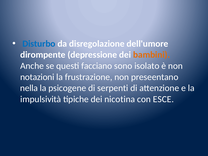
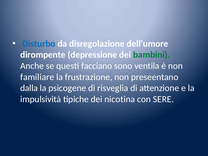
bambini colour: orange -> green
isolato: isolato -> ventila
notazioni: notazioni -> familiare
nella: nella -> dalla
serpenti: serpenti -> risveglia
ESCE: ESCE -> SERE
